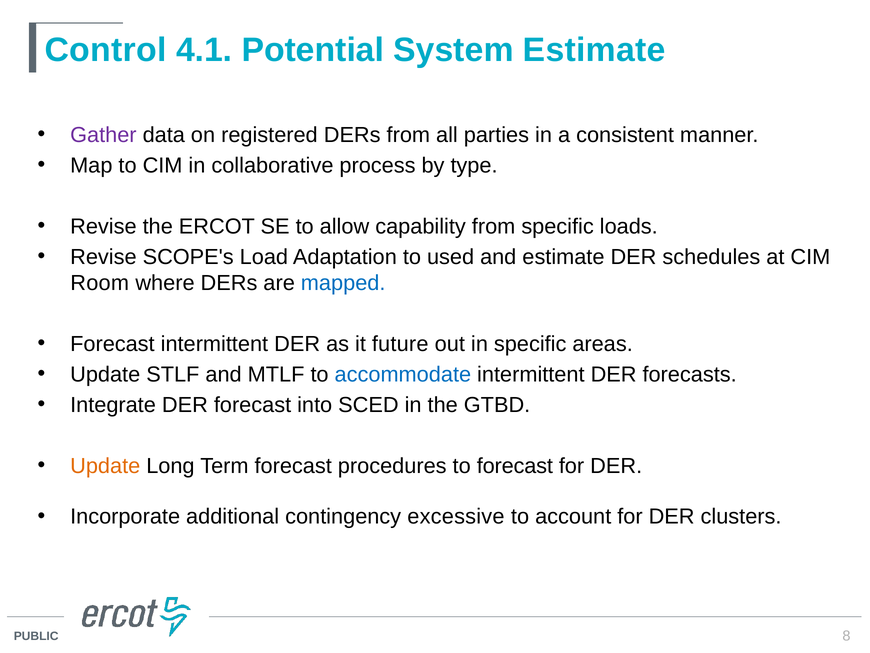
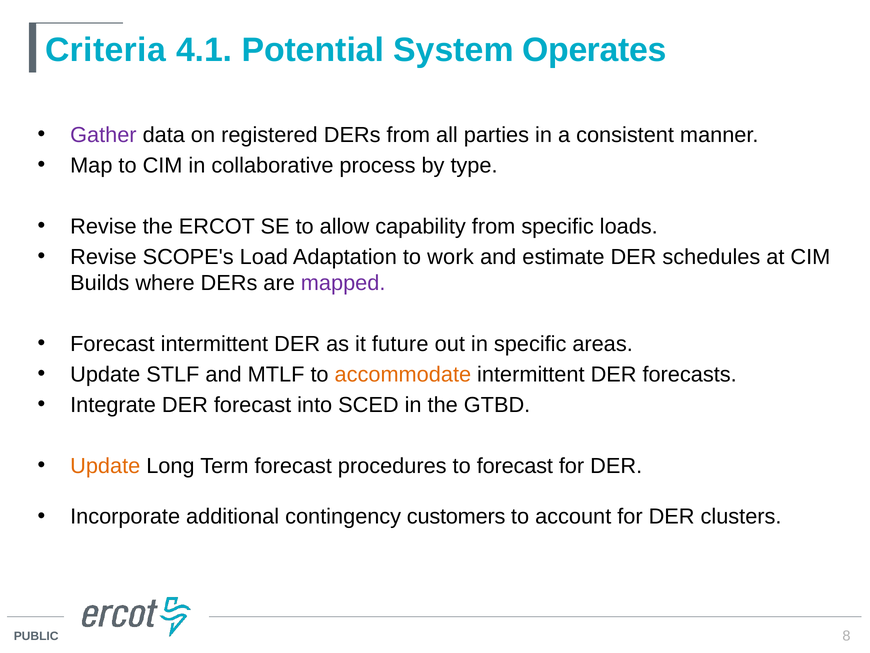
Control: Control -> Criteria
System Estimate: Estimate -> Operates
used: used -> work
Room: Room -> Builds
mapped colour: blue -> purple
accommodate colour: blue -> orange
excessive: excessive -> customers
